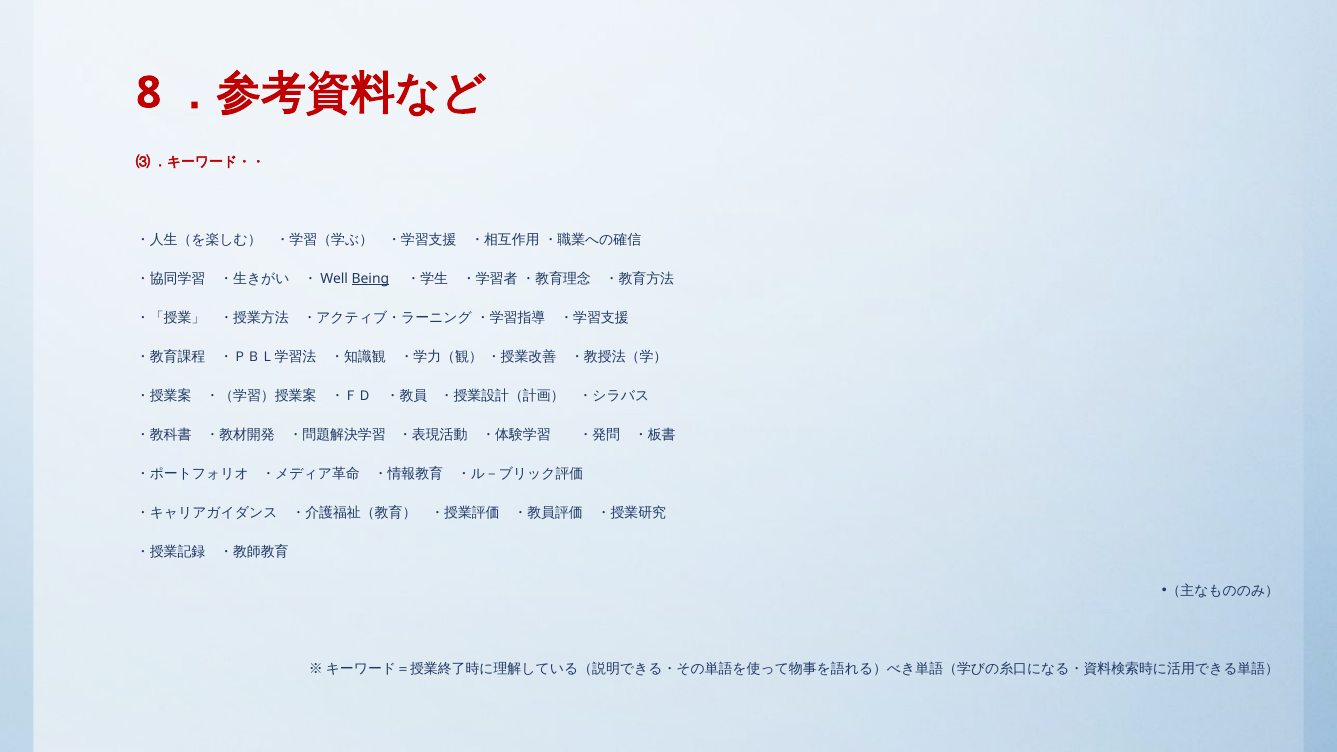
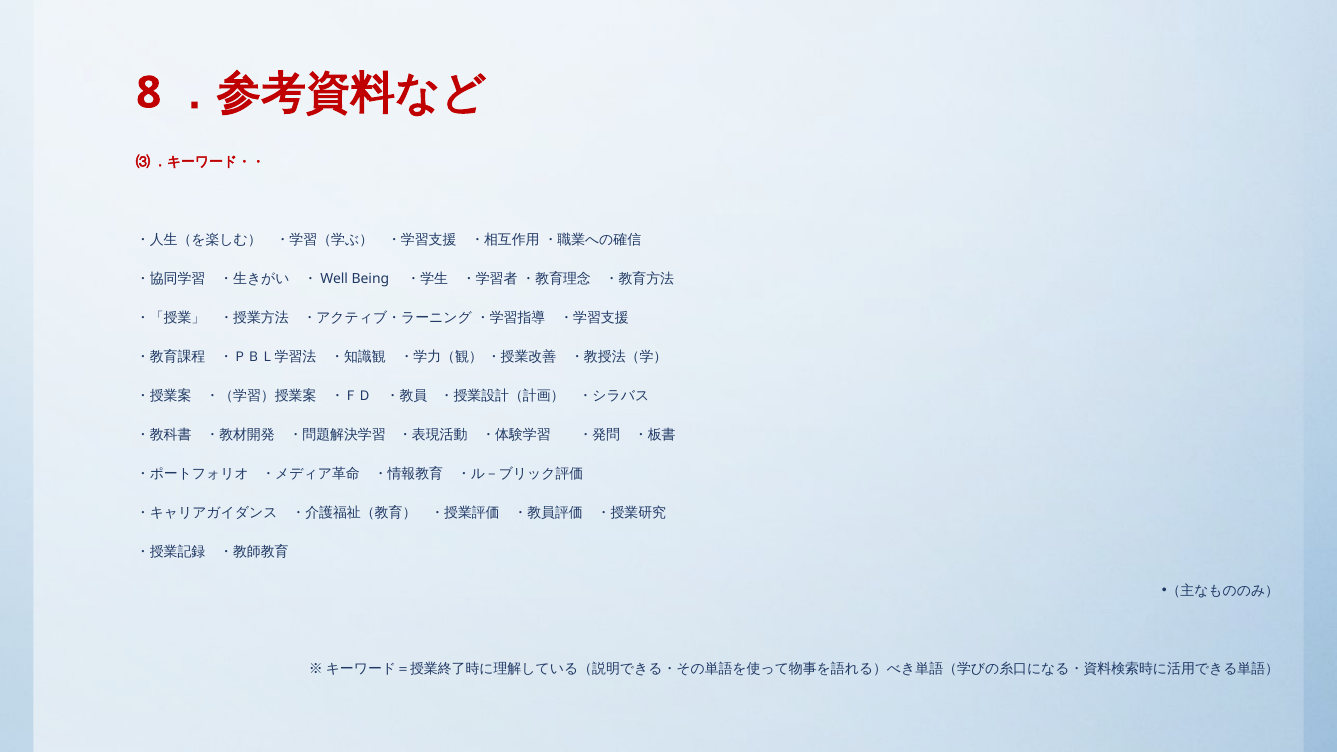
Being underline: present -> none
